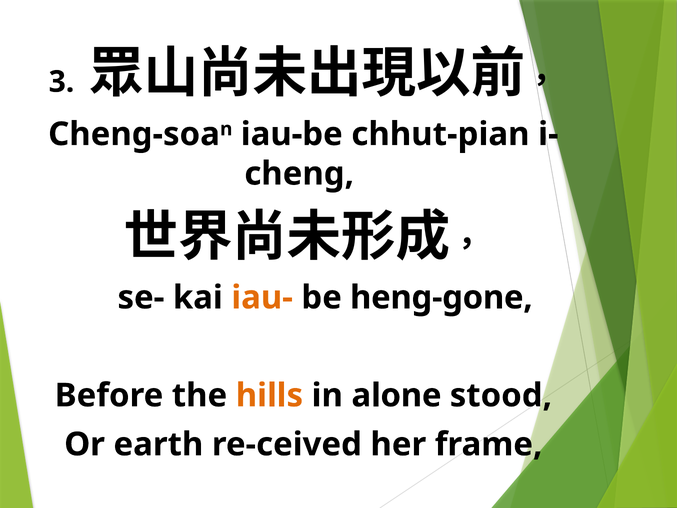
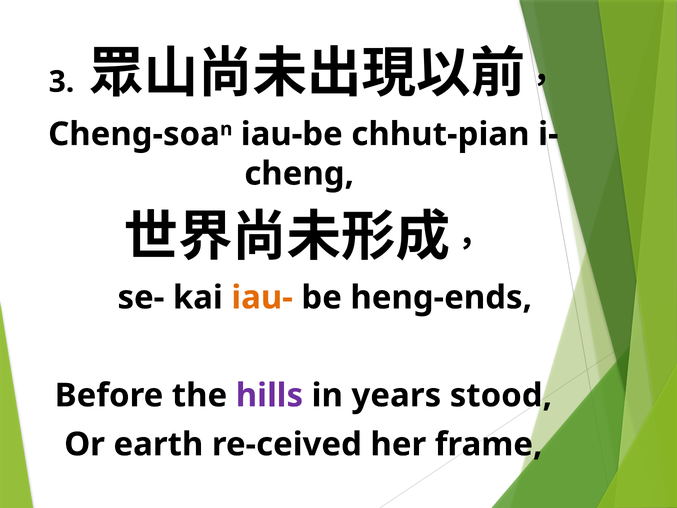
heng-gone: heng-gone -> heng-ends
hills colour: orange -> purple
alone: alone -> years
